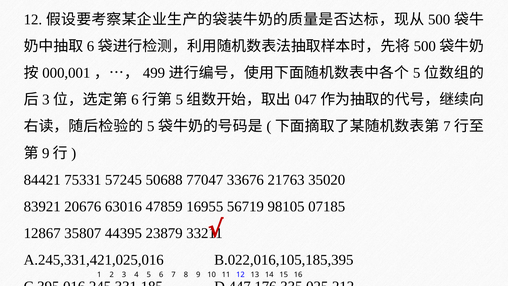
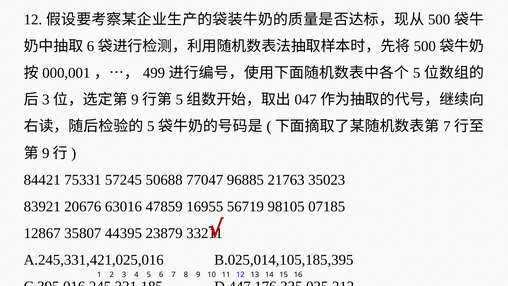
6 at (135, 100): 6 -> 9
33676: 33676 -> 96885
35020: 35020 -> 35023
B.022,016,105,185,395: B.022,016,105,185,395 -> B.025,014,105,185,395
